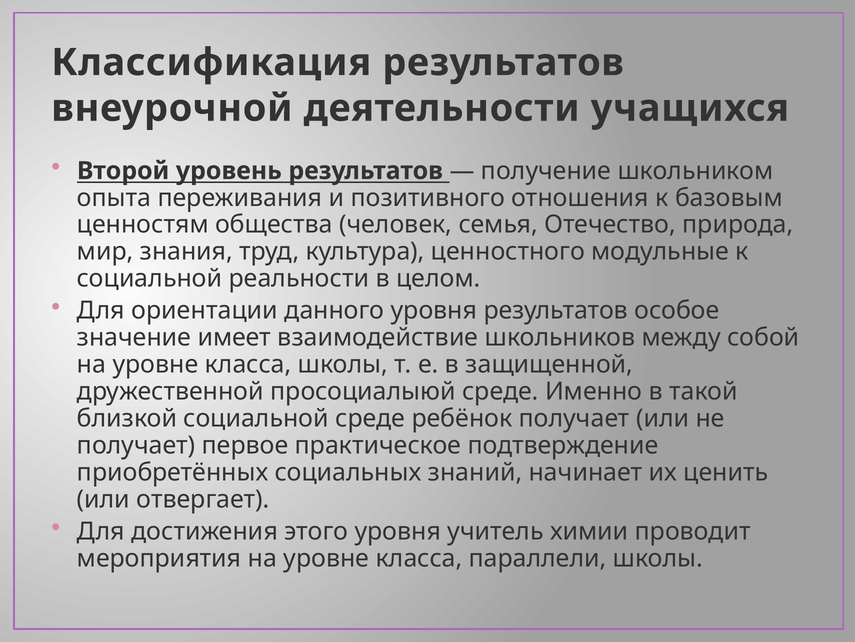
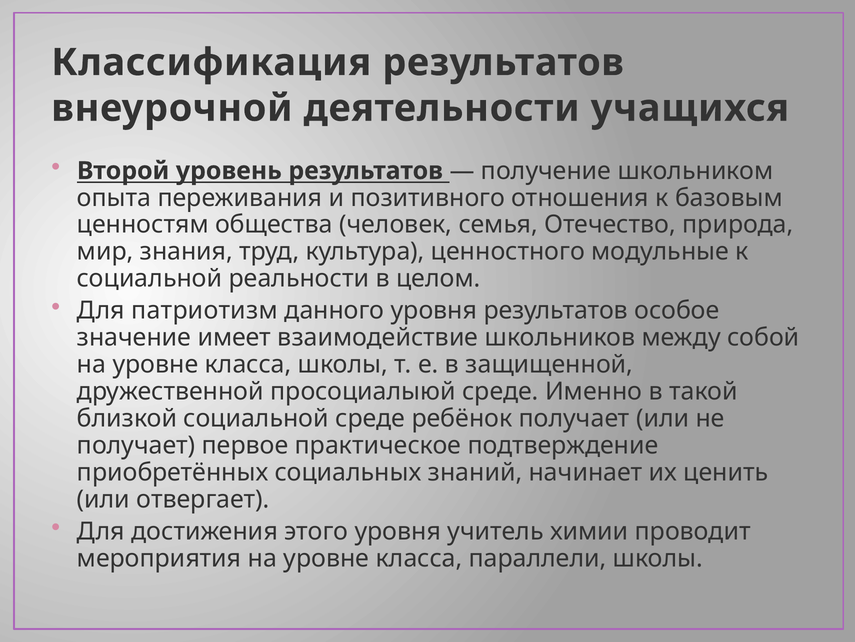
ориентации: ориентации -> патриотизм
